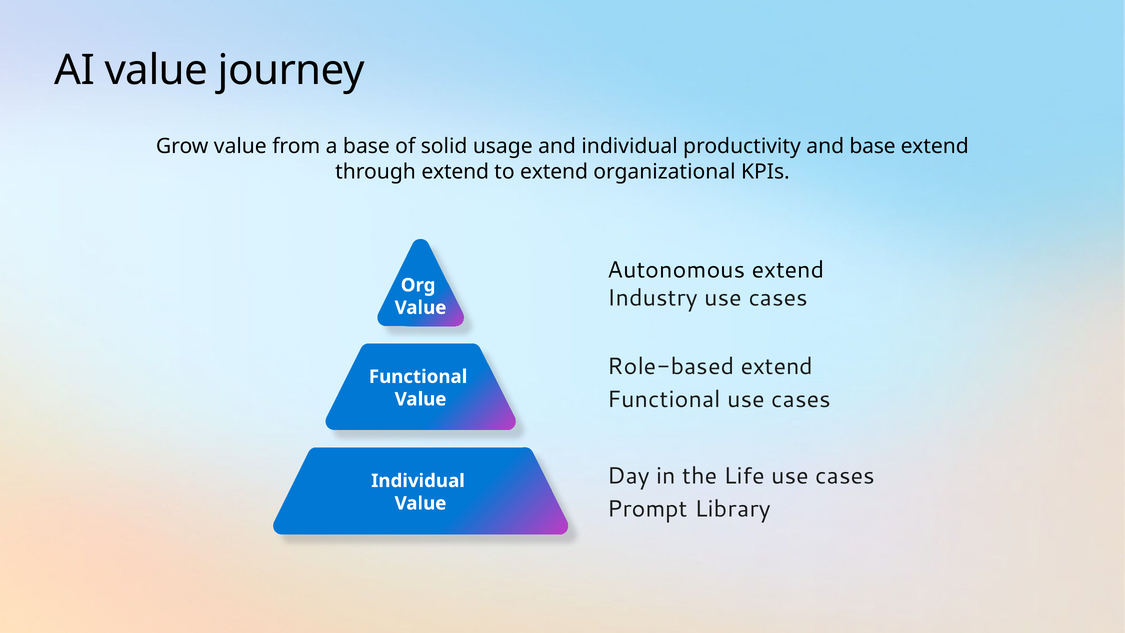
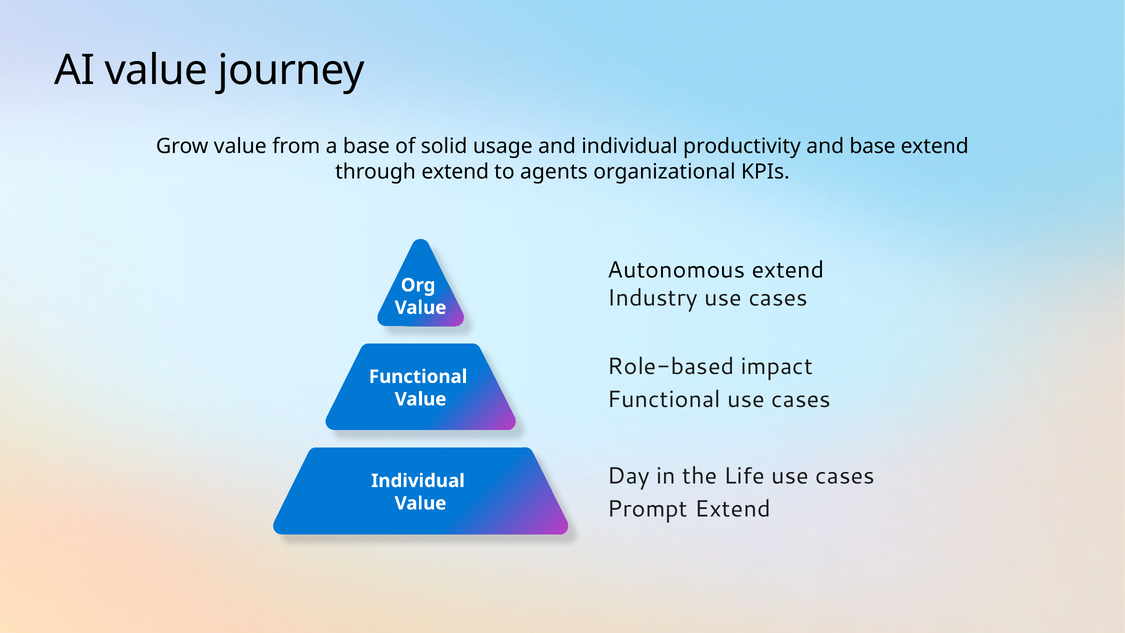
to extend: extend -> agents
Role-based extend: extend -> impact
Prompt Library: Library -> Extend
